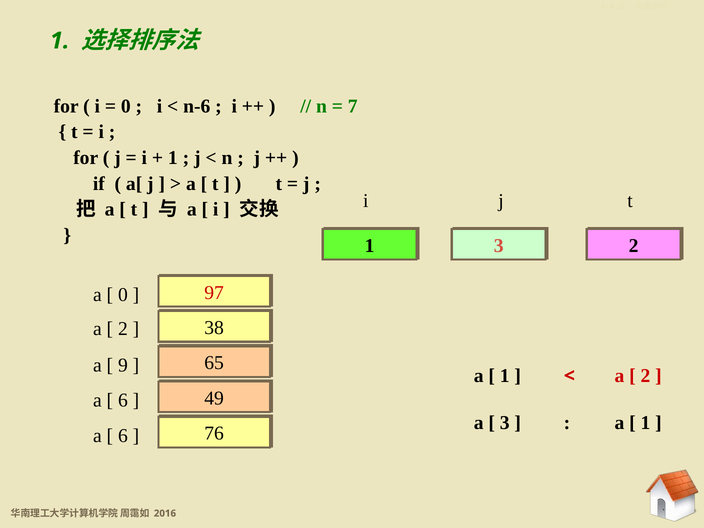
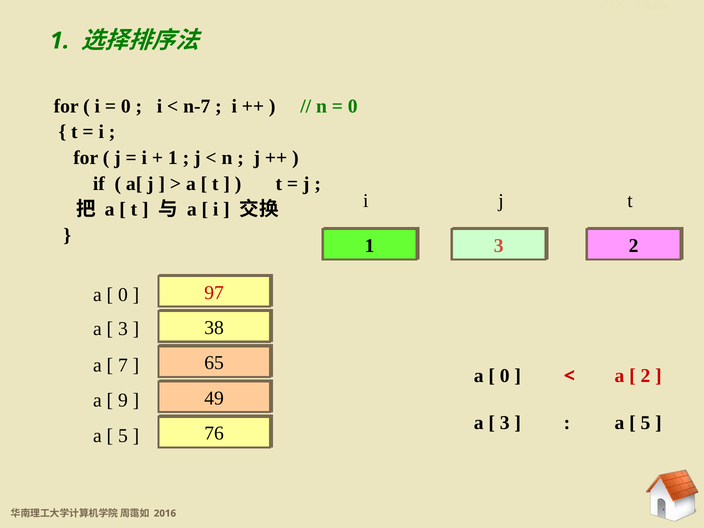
n-6: n-6 -> n-7
7 at (353, 106): 7 -> 0
2 at (123, 329): 2 -> 3
9: 9 -> 7
1 at (505, 376): 1 -> 0
6 at (123, 401): 6 -> 9
1 at (645, 423): 1 -> 5
6 at (123, 436): 6 -> 5
